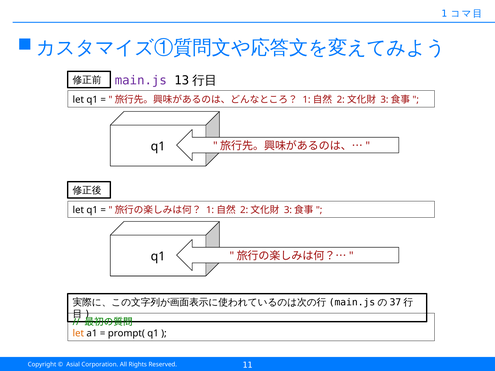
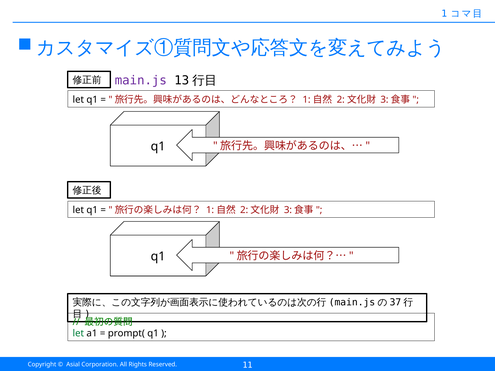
let at (78, 334) colour: orange -> green
